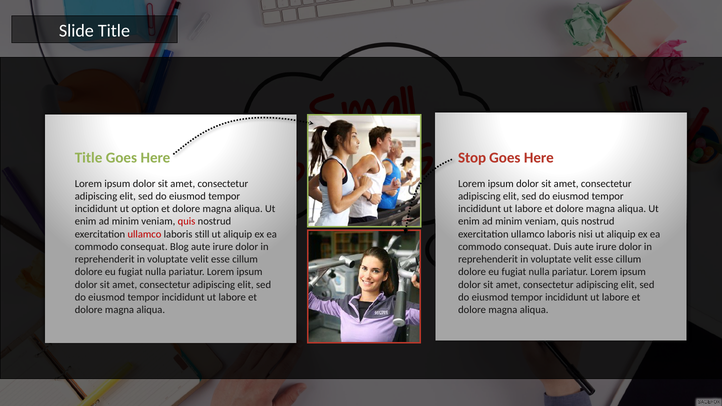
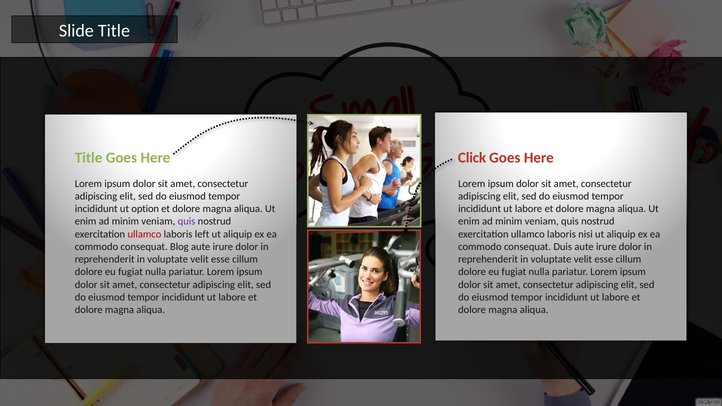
Stop: Stop -> Click
quis at (187, 222) colour: red -> purple
still: still -> left
